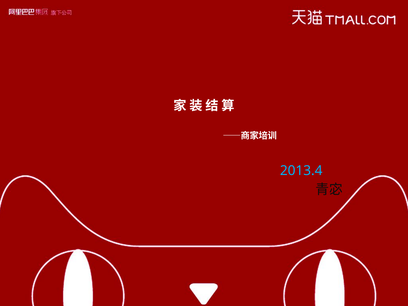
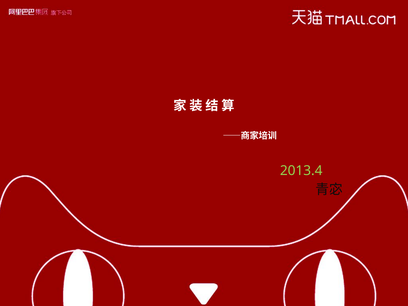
2013.4 colour: light blue -> light green
